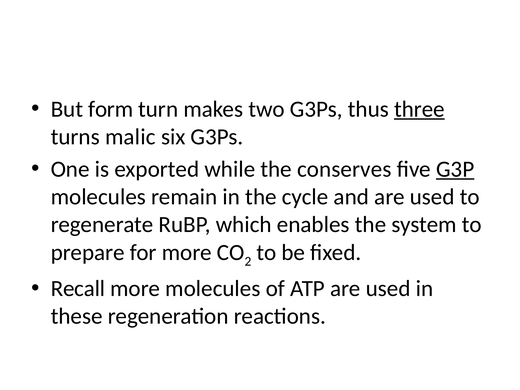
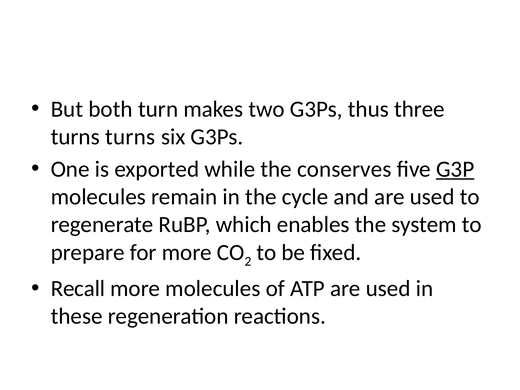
form: form -> both
three underline: present -> none
turns malic: malic -> turns
